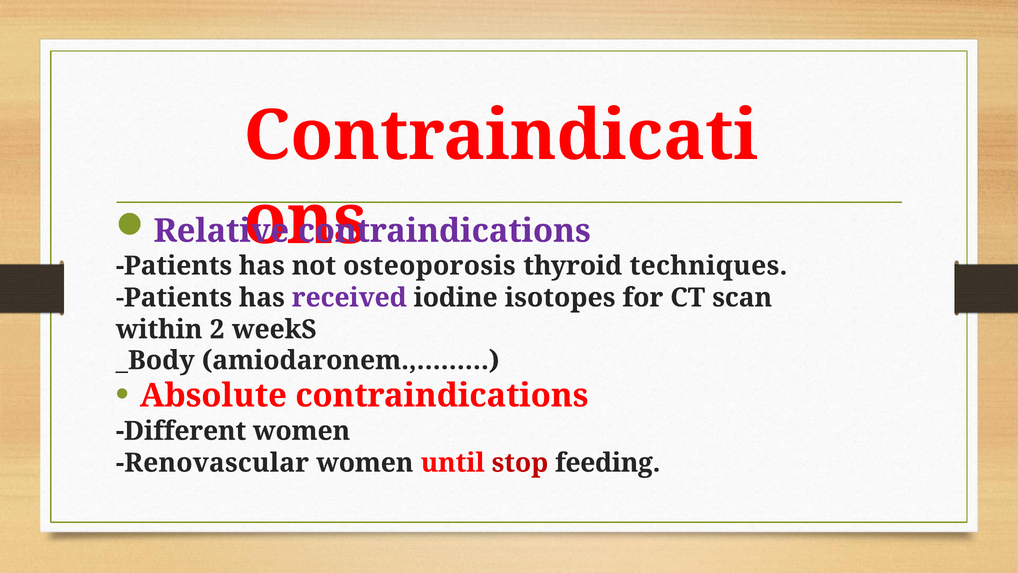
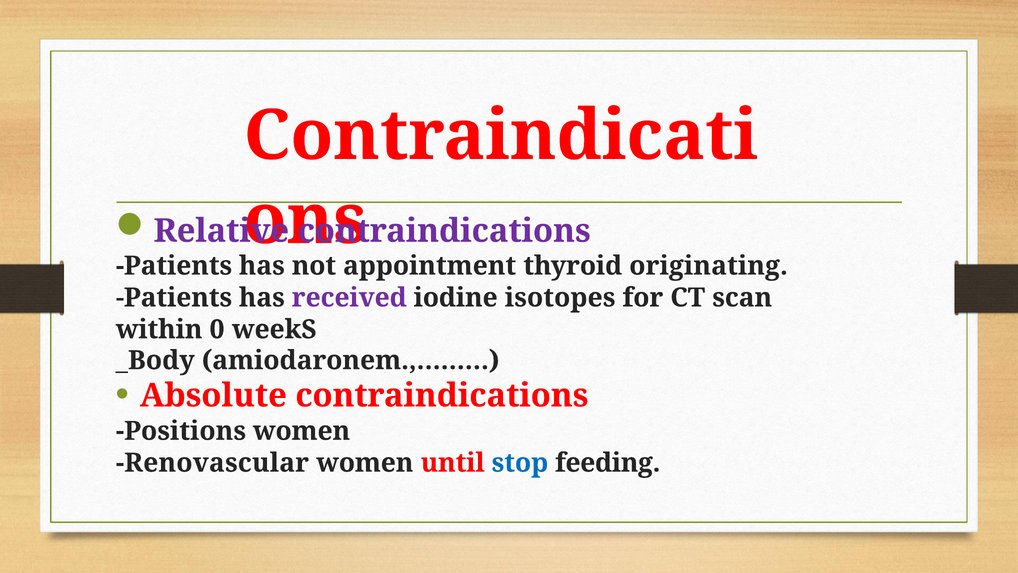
osteoporosis: osteoporosis -> appointment
techniques: techniques -> originating
2: 2 -> 0
Different: Different -> Positions
stop colour: red -> blue
